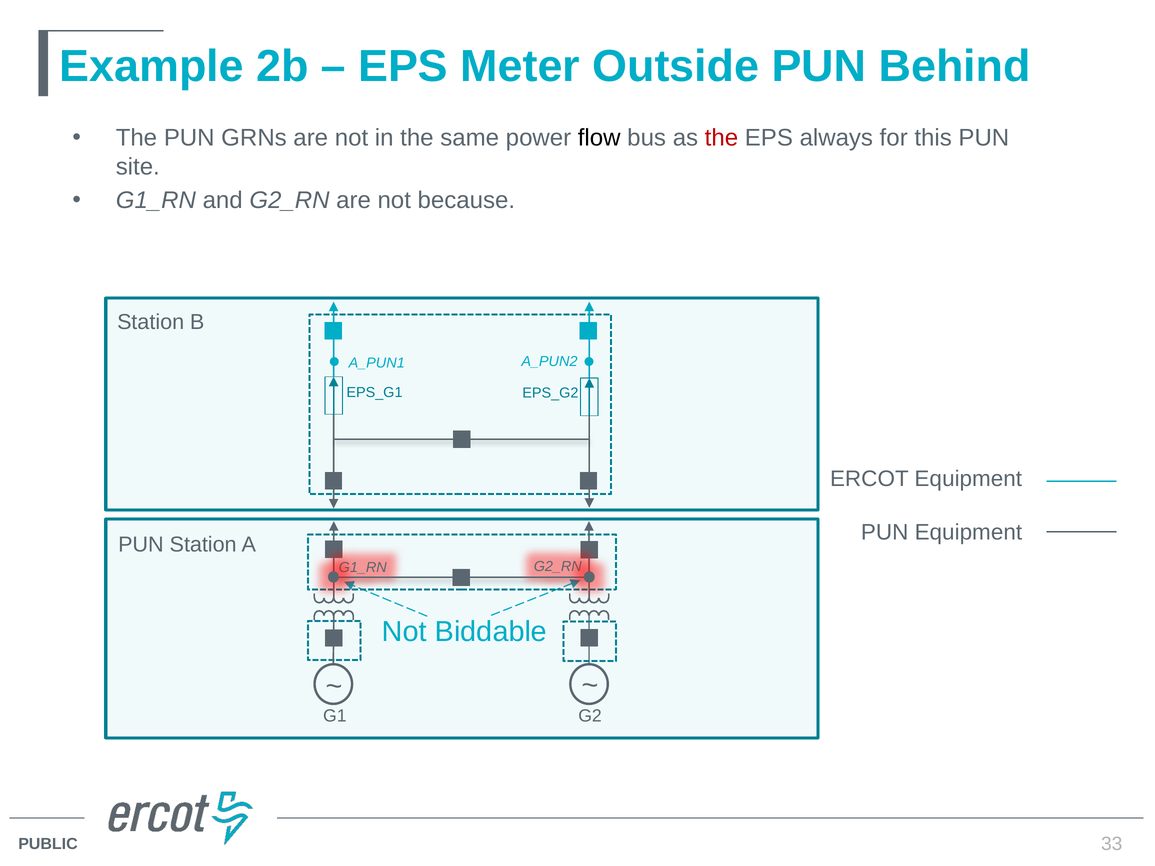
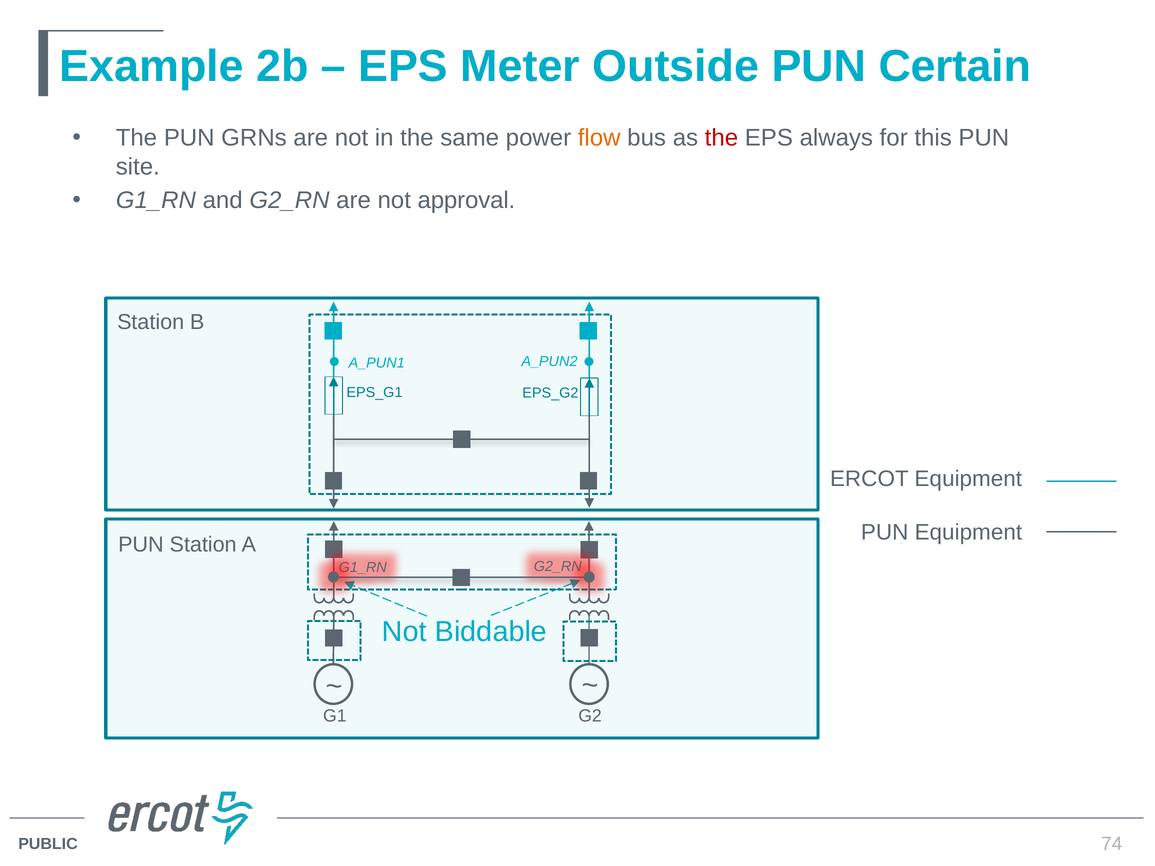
Behind: Behind -> Certain
flow colour: black -> orange
because: because -> approval
33: 33 -> 74
